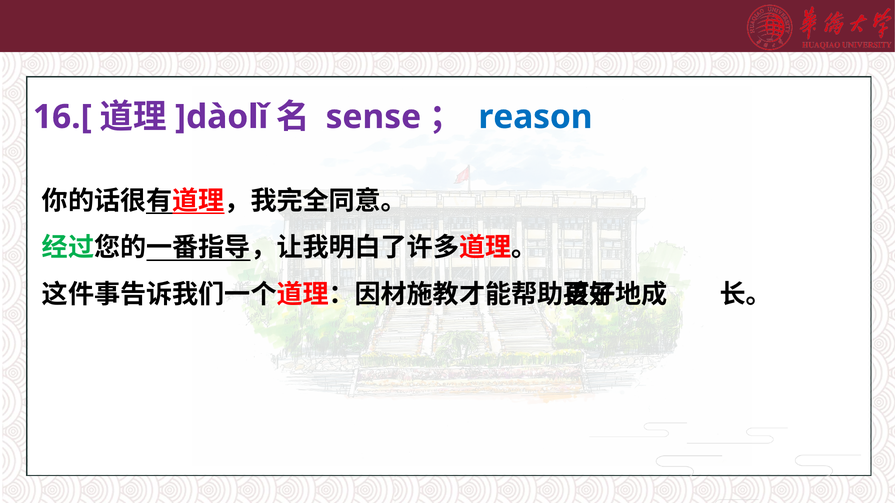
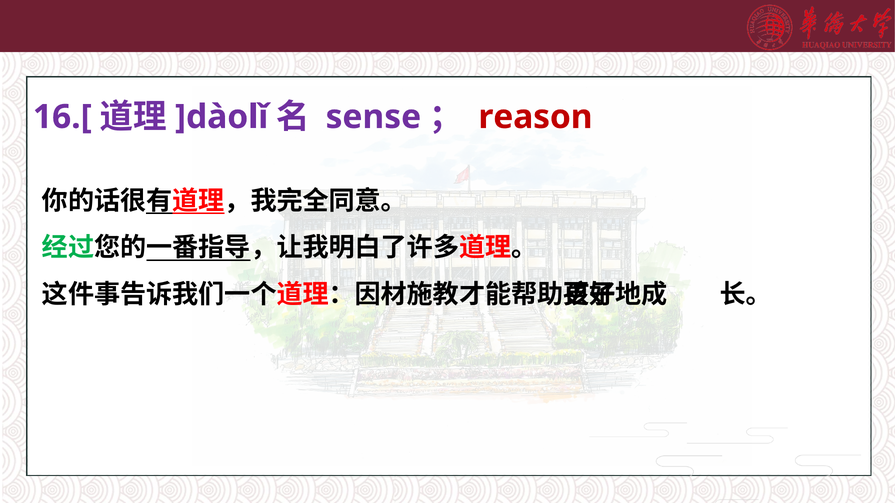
reason colour: blue -> red
